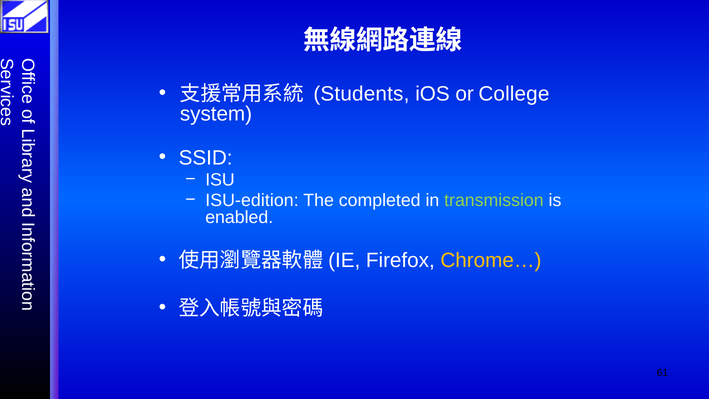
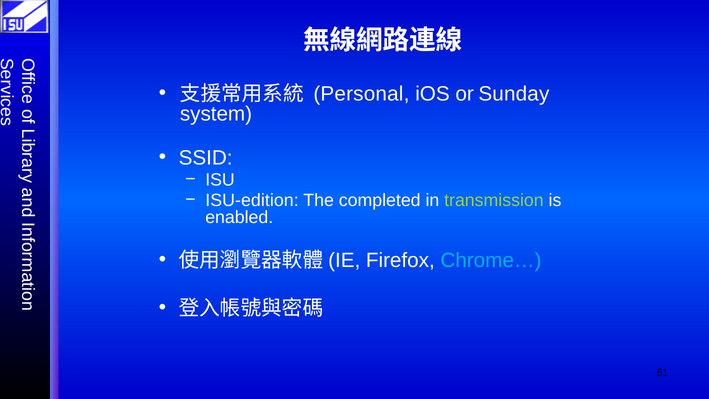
Students: Students -> Personal
College: College -> Sunday
Chrome… colour: yellow -> light blue
